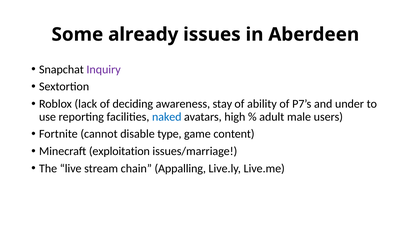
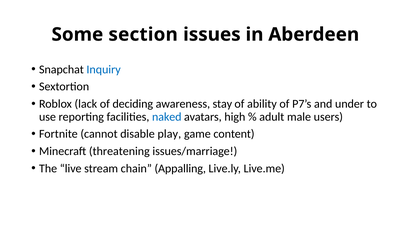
already: already -> section
Inquiry colour: purple -> blue
type: type -> play
exploitation: exploitation -> threatening
